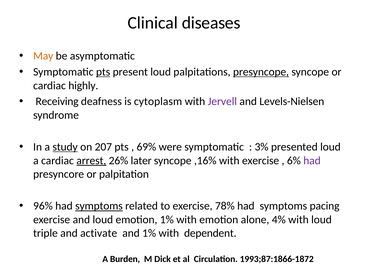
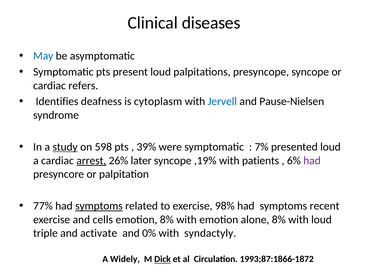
May colour: orange -> blue
pts at (103, 72) underline: present -> none
presyncope underline: present -> none
highly: highly -> refers
Receiving: Receiving -> Identifies
Jervell colour: purple -> blue
Levels-Nielsen: Levels-Nielsen -> Pause-Nielsen
207: 207 -> 598
69%: 69% -> 39%
3%: 3% -> 7%
,16%: ,16% -> ,19%
with exercise: exercise -> patients
96%: 96% -> 77%
78%: 78% -> 98%
pacing: pacing -> recent
and loud: loud -> cells
emotion 1%: 1% -> 8%
alone 4%: 4% -> 8%
and 1%: 1% -> 0%
dependent: dependent -> syndactyly
Burden: Burden -> Widely
Dick underline: none -> present
